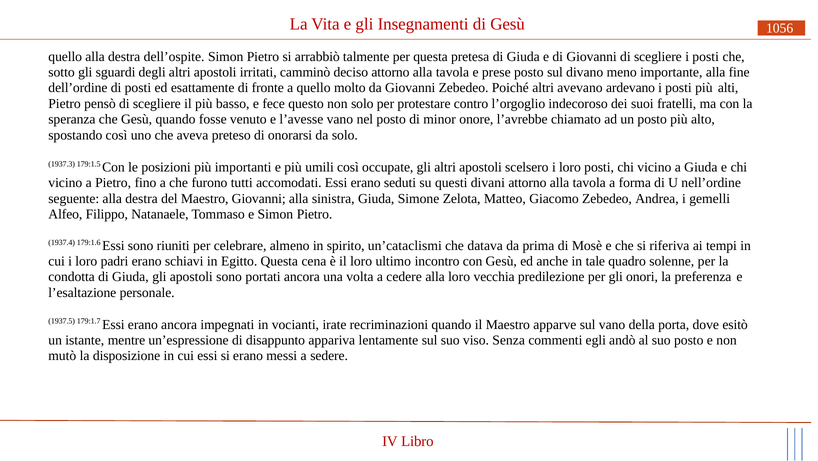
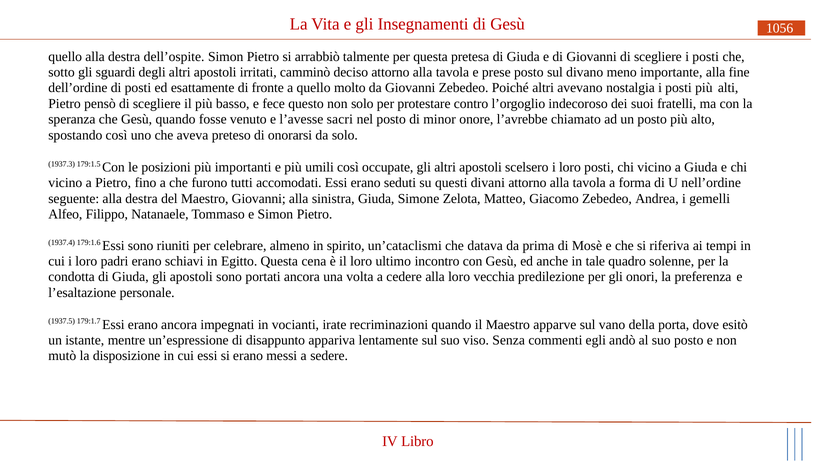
ardevano: ardevano -> nostalgia
l’avesse vano: vano -> sacri
